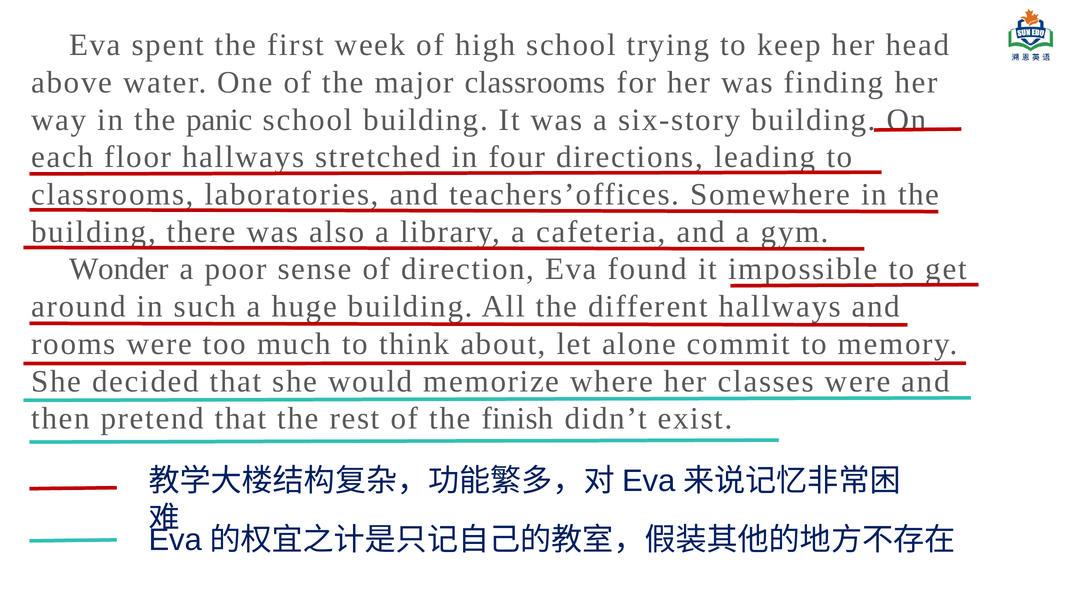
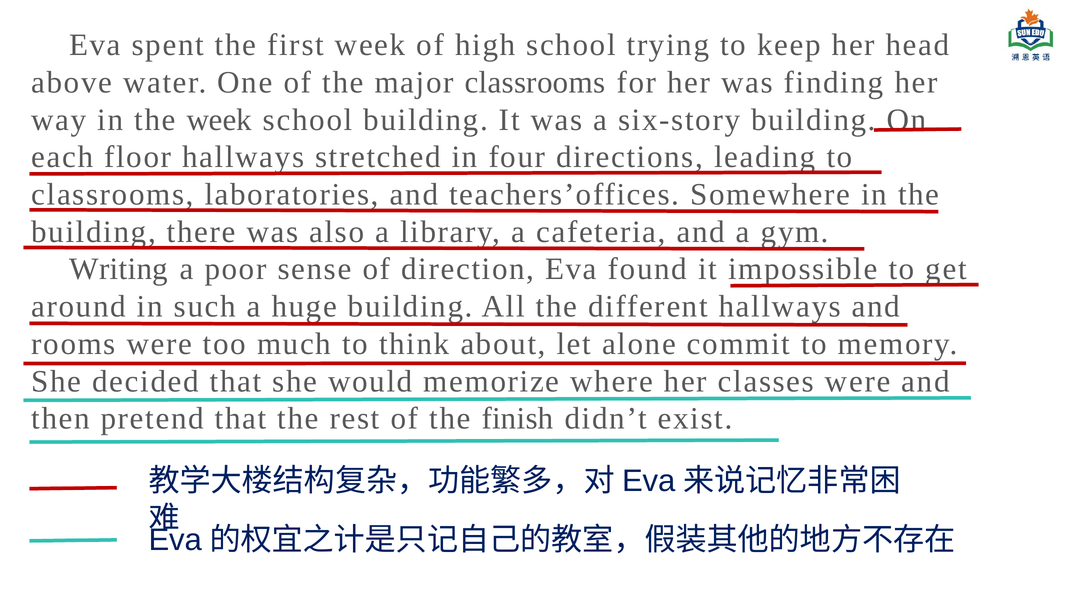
the panic: panic -> week
Wonder: Wonder -> Writing
